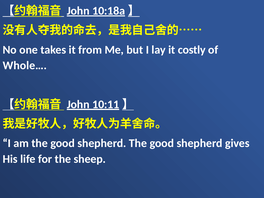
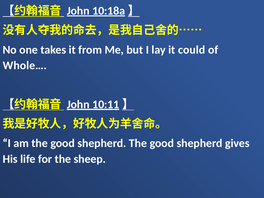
costly: costly -> could
